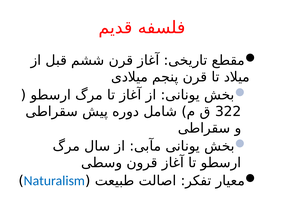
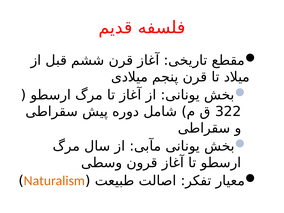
Naturalism colour: blue -> orange
